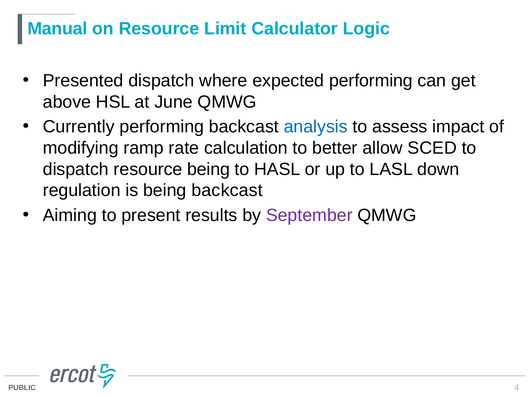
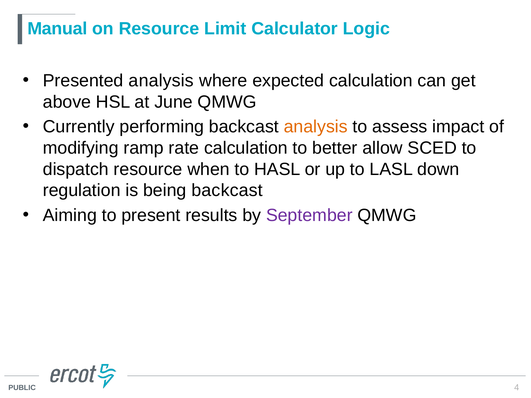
Presented dispatch: dispatch -> analysis
expected performing: performing -> calculation
analysis at (316, 127) colour: blue -> orange
resource being: being -> when
